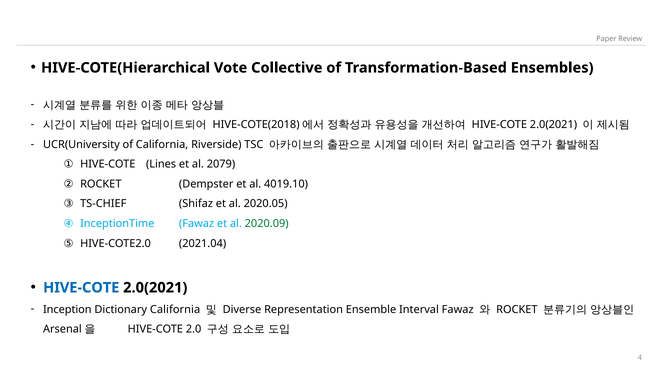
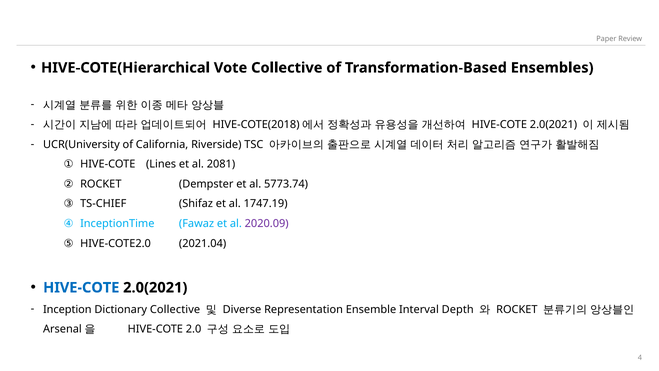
2079: 2079 -> 2081
4019.10: 4019.10 -> 5773.74
2020.05: 2020.05 -> 1747.19
2020.09 colour: green -> purple
Dictionary California: California -> Collective
Interval Fawaz: Fawaz -> Depth
